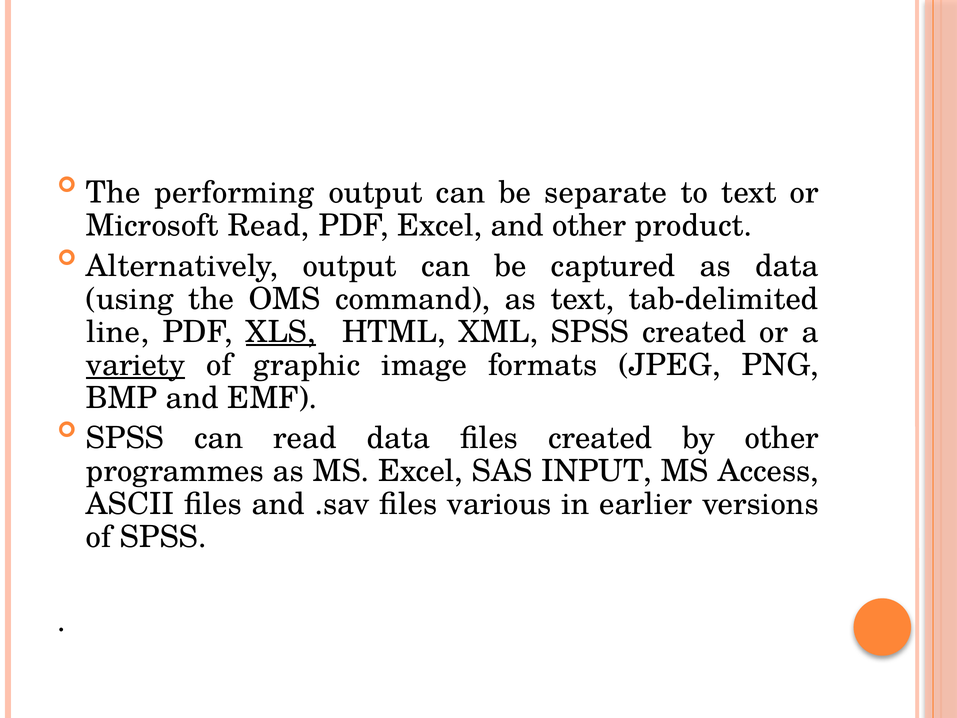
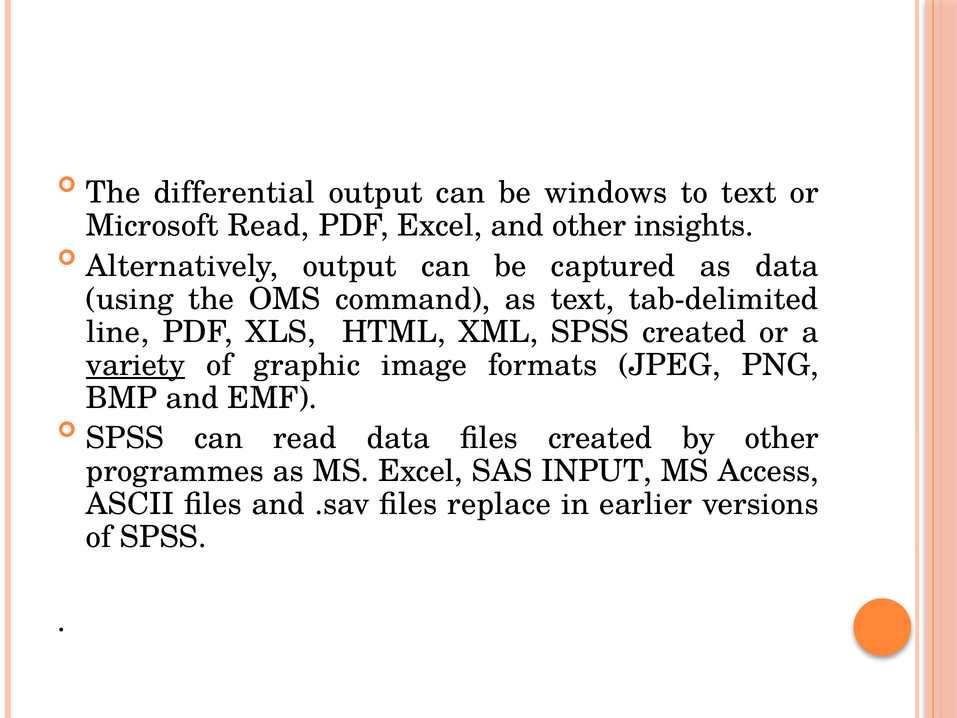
performing: performing -> differential
separate: separate -> windows
product: product -> insights
XLS underline: present -> none
various: various -> replace
